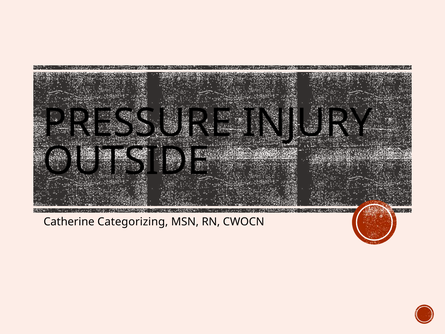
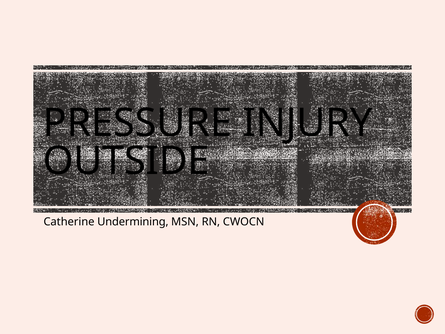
Categorizing: Categorizing -> Undermining
